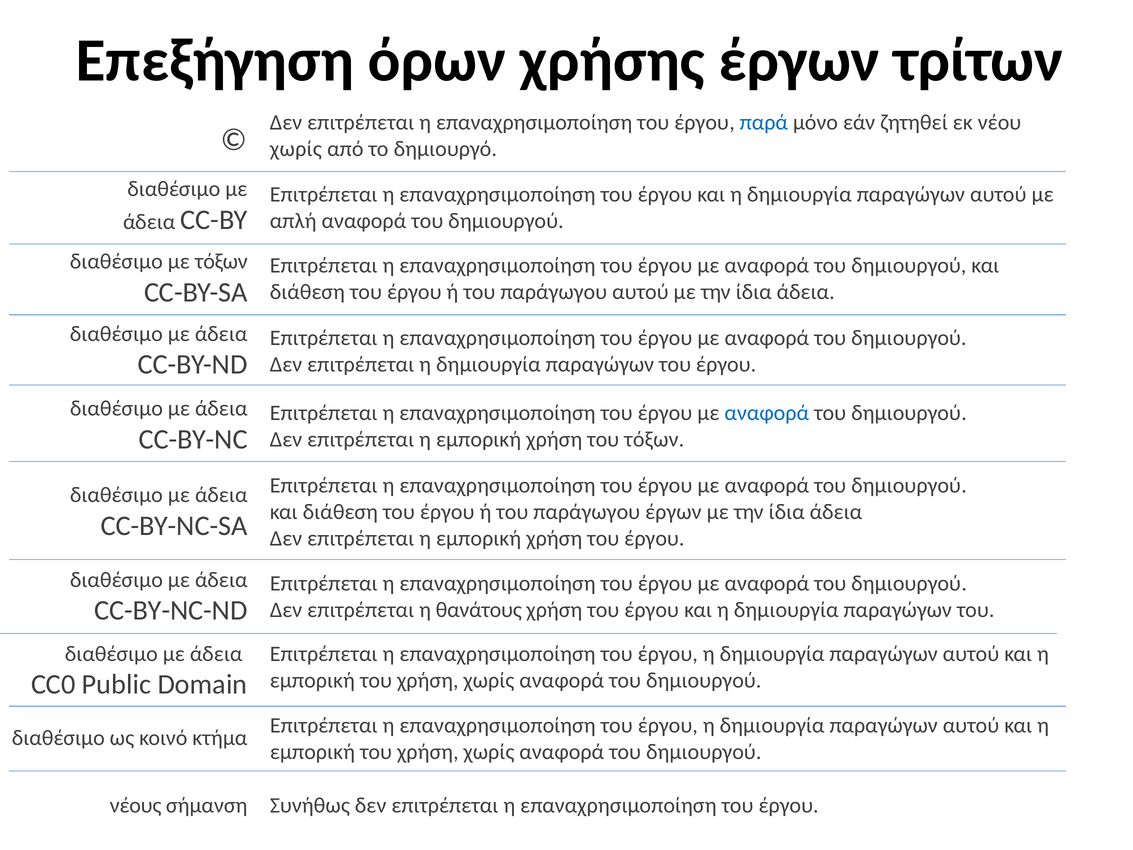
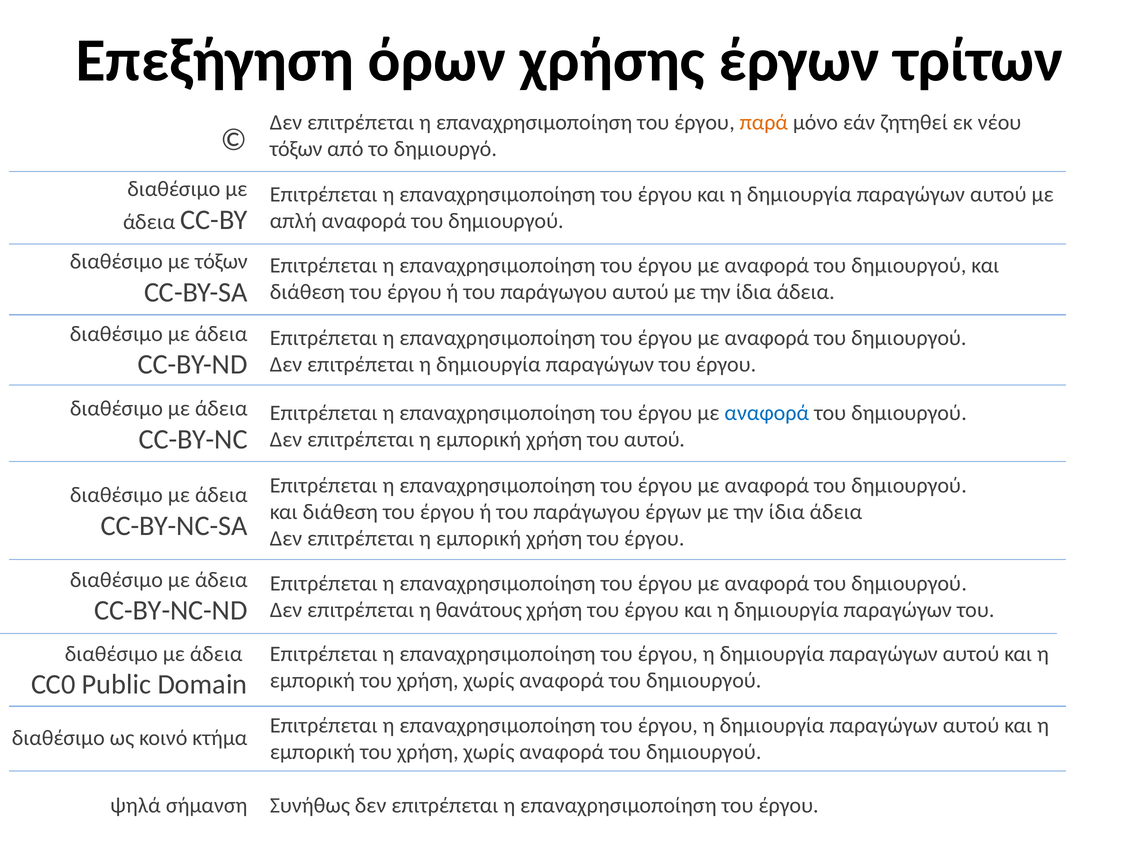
παρά colour: blue -> orange
χωρίς at (296, 149): χωρίς -> τόξων
του τόξων: τόξων -> αυτού
νέους: νέους -> ψηλά
